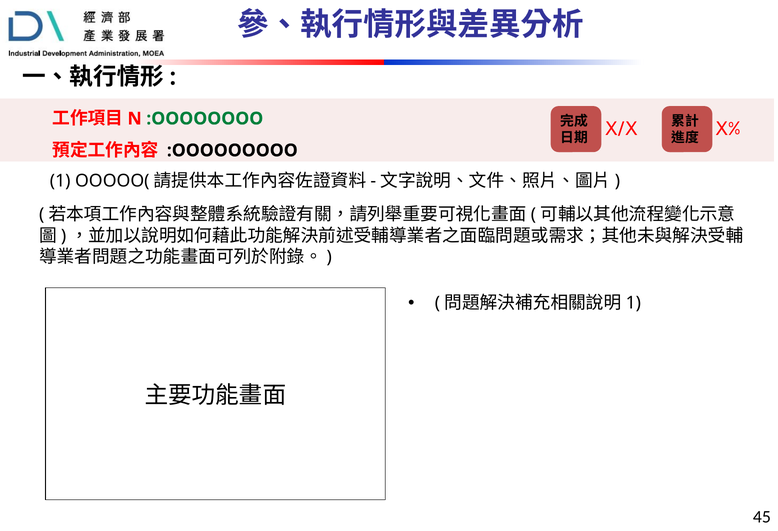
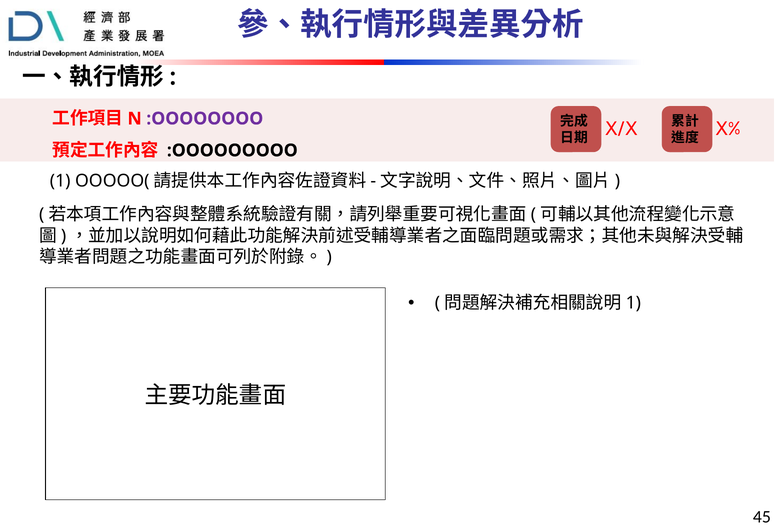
:OOOOOOOO colour: green -> purple
